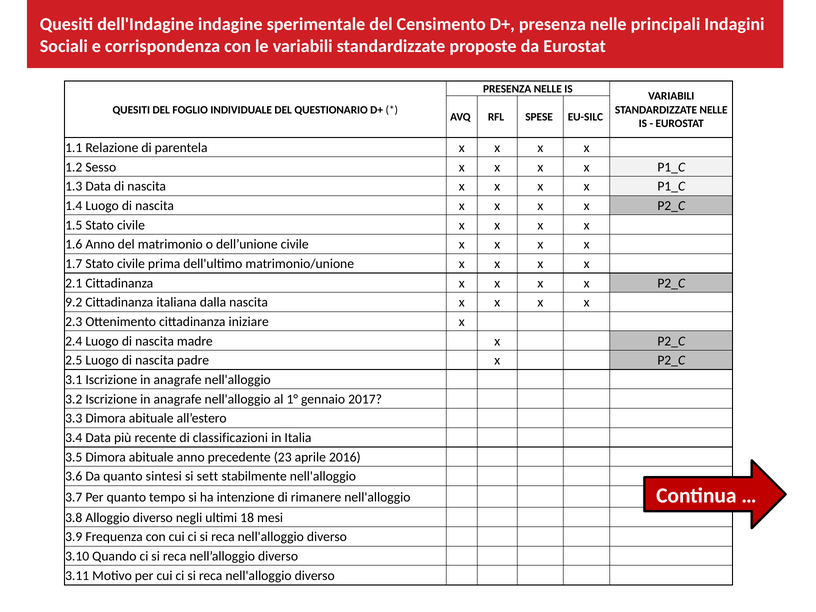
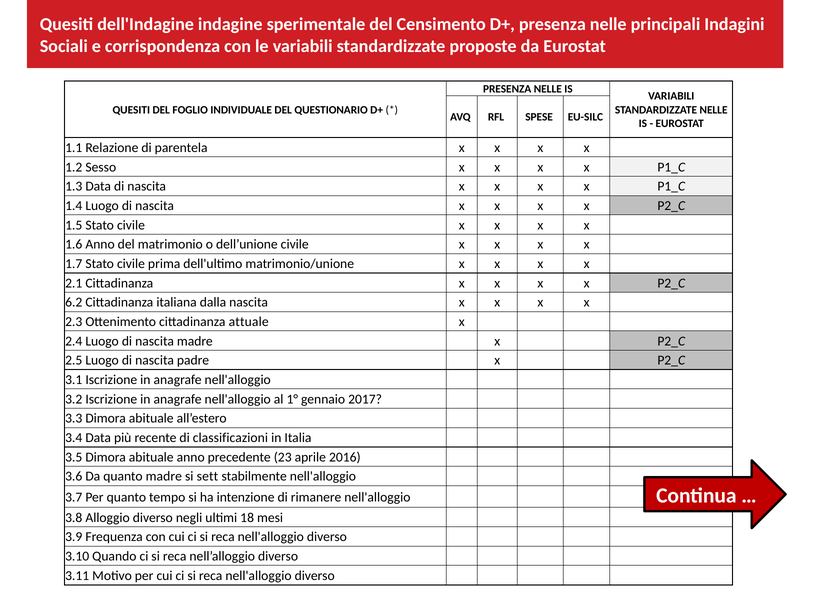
9.2: 9.2 -> 6.2
iniziare: iniziare -> attuale
quanto sintesi: sintesi -> madre
